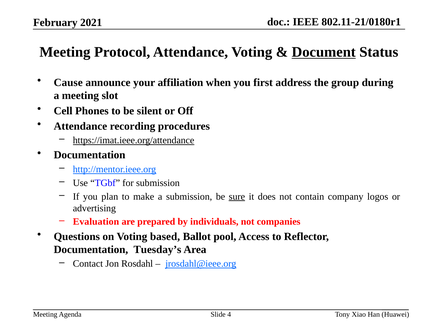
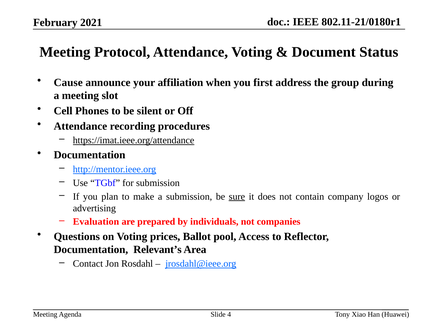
Document underline: present -> none
based: based -> prices
Tuesday’s: Tuesday’s -> Relevant’s
